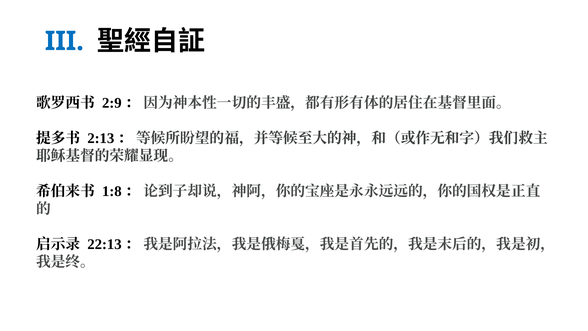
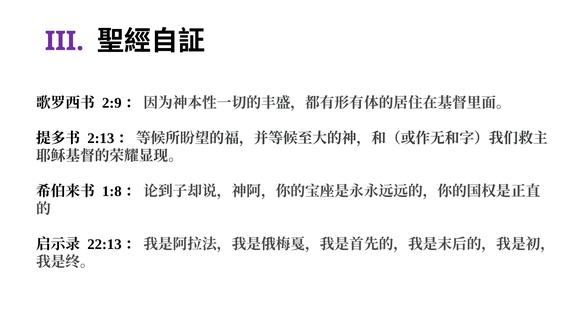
III colour: blue -> purple
